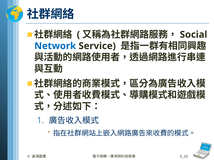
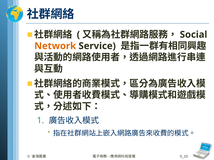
Network colour: blue -> orange
